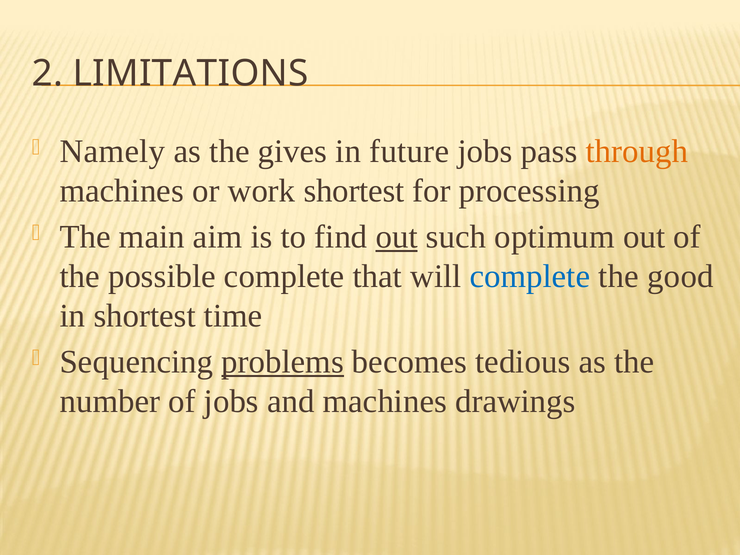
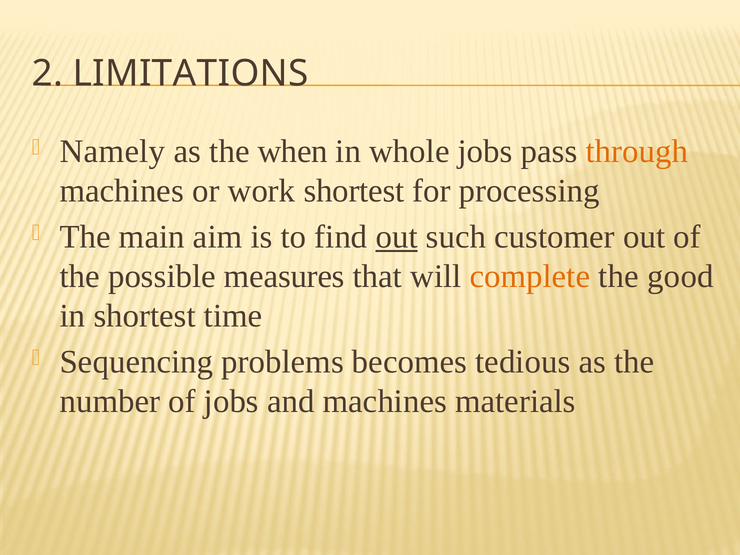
gives: gives -> when
future: future -> whole
optimum: optimum -> customer
possible complete: complete -> measures
complete at (530, 276) colour: blue -> orange
problems underline: present -> none
drawings: drawings -> materials
